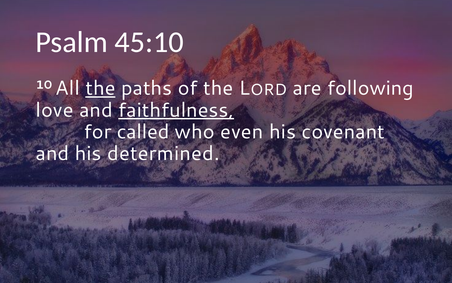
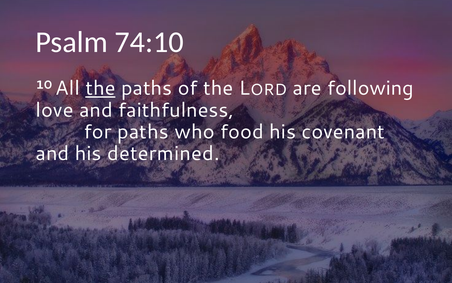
45:10: 45:10 -> 74:10
faithfulness underline: present -> none
for called: called -> paths
even: even -> food
